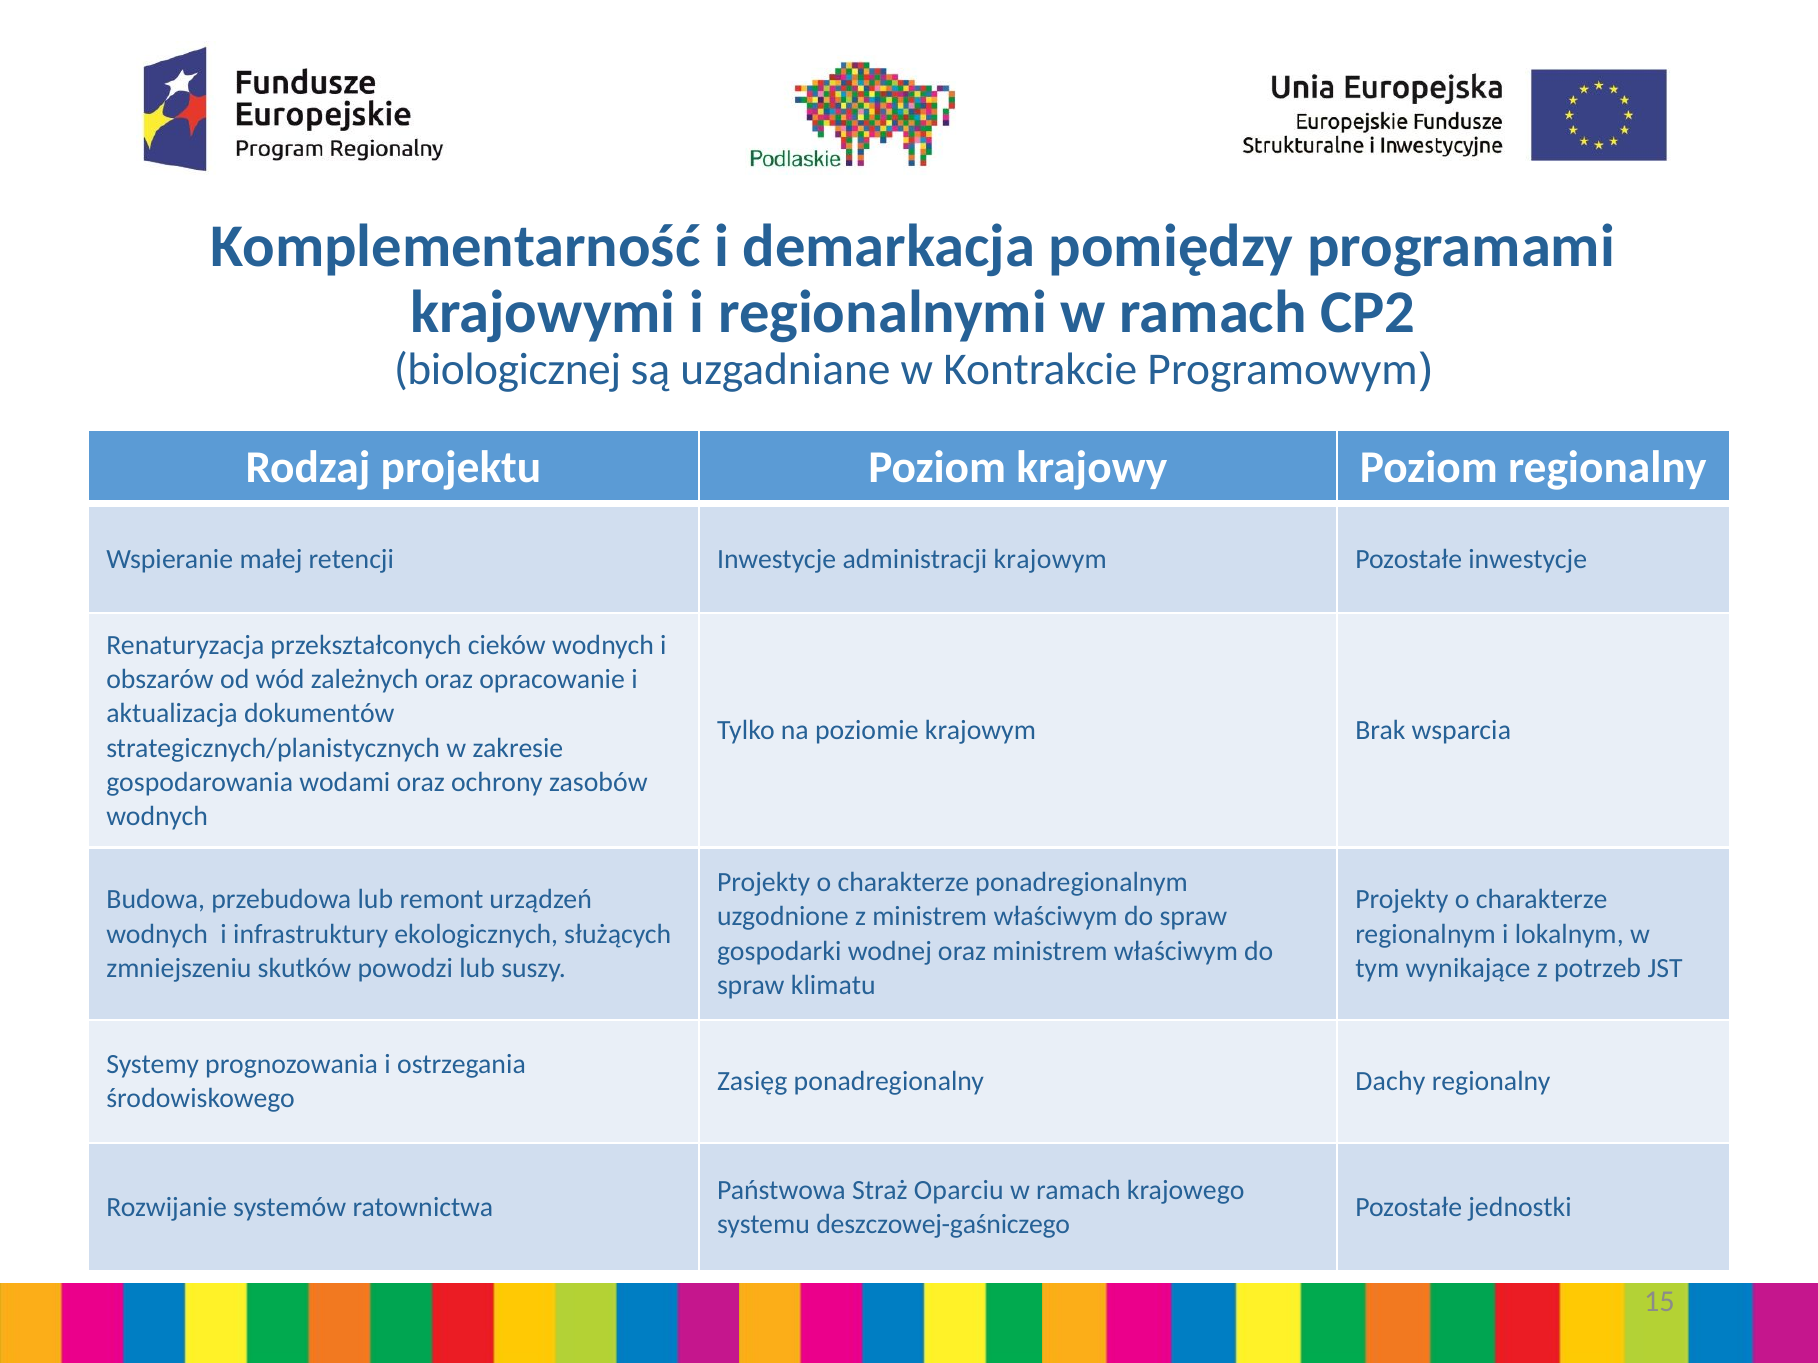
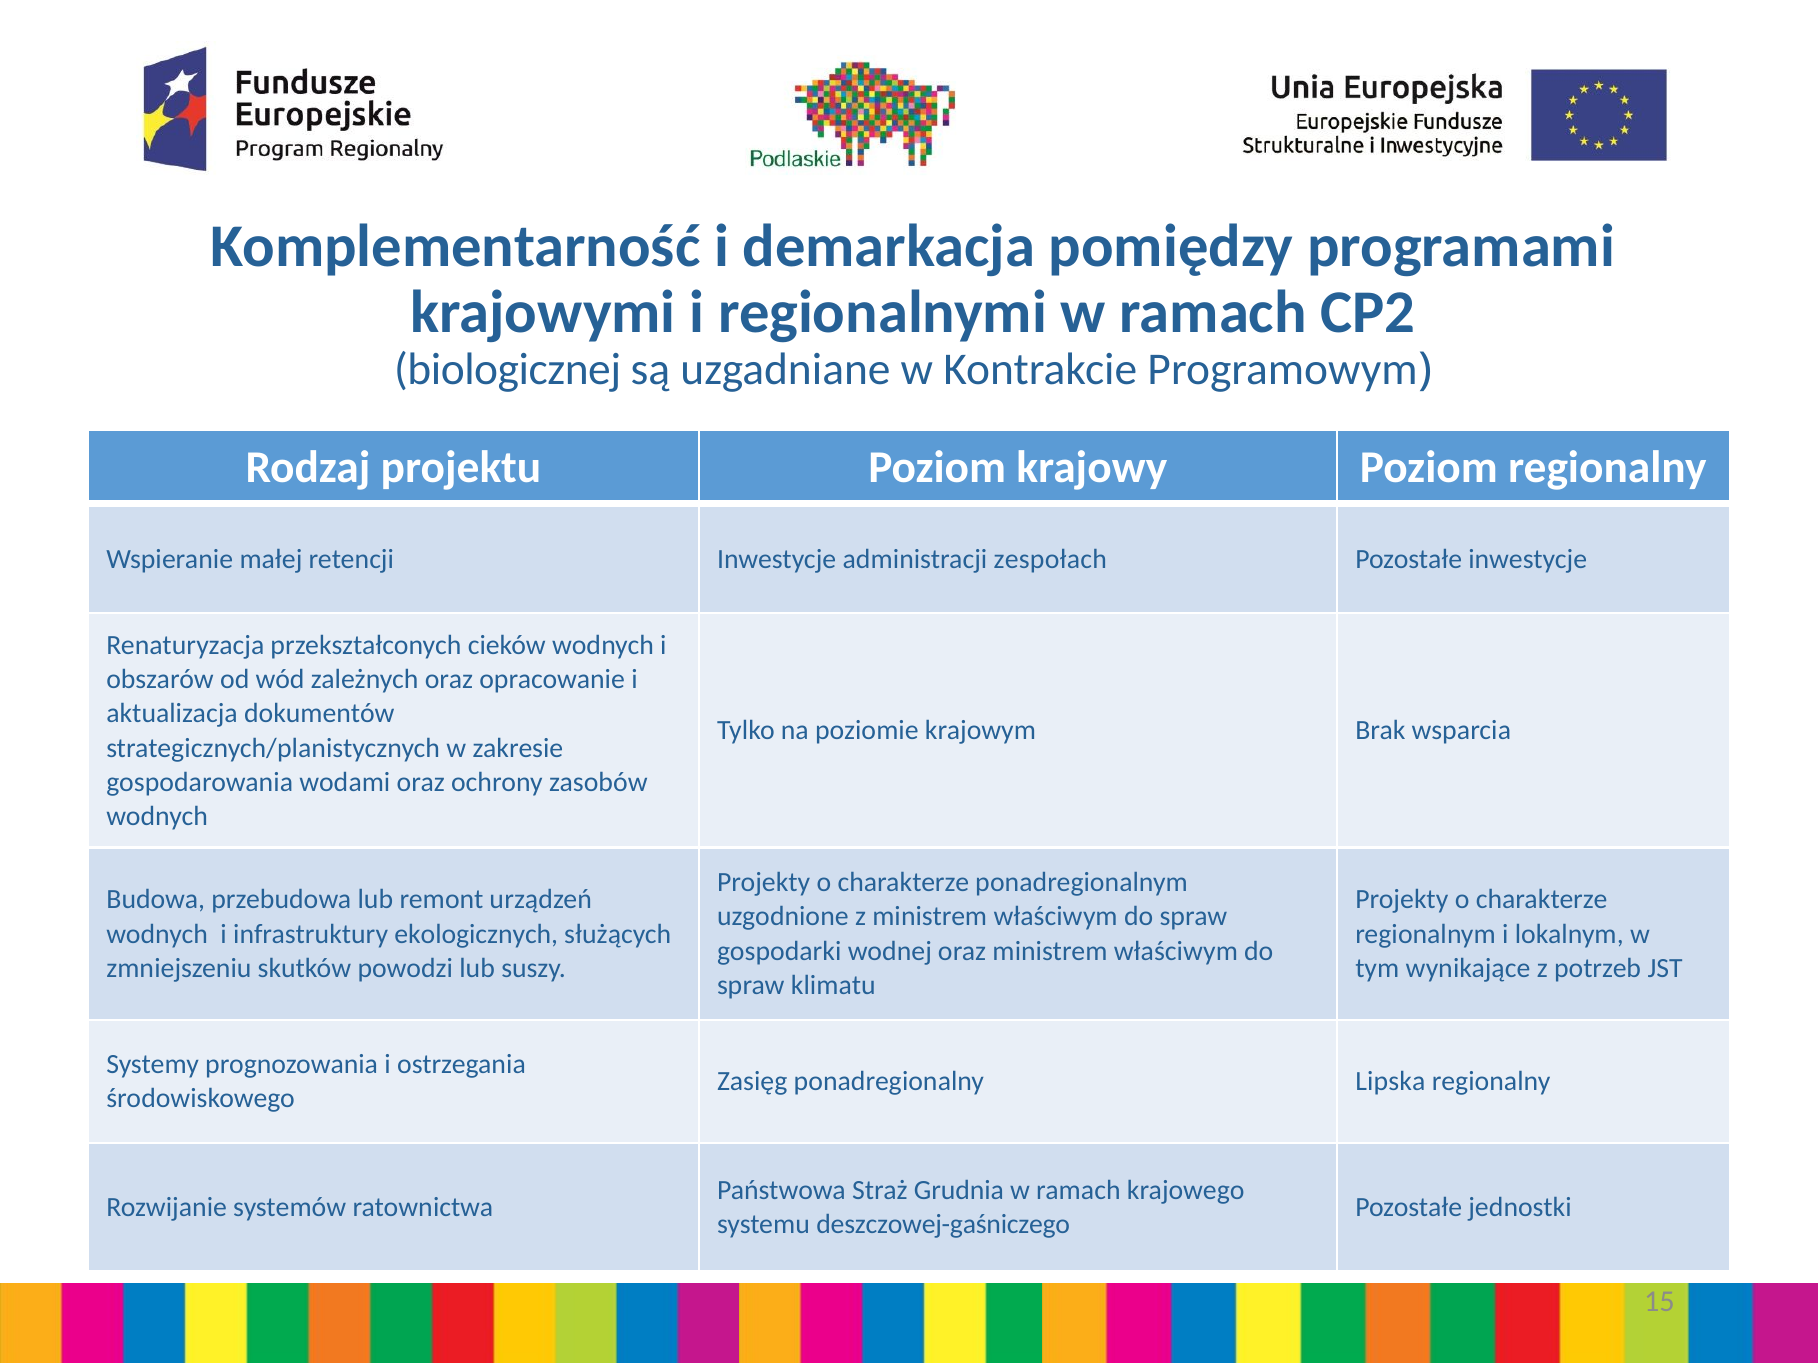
administracji krajowym: krajowym -> zespołach
Dachy: Dachy -> Lipska
Oparciu: Oparciu -> Grudnia
